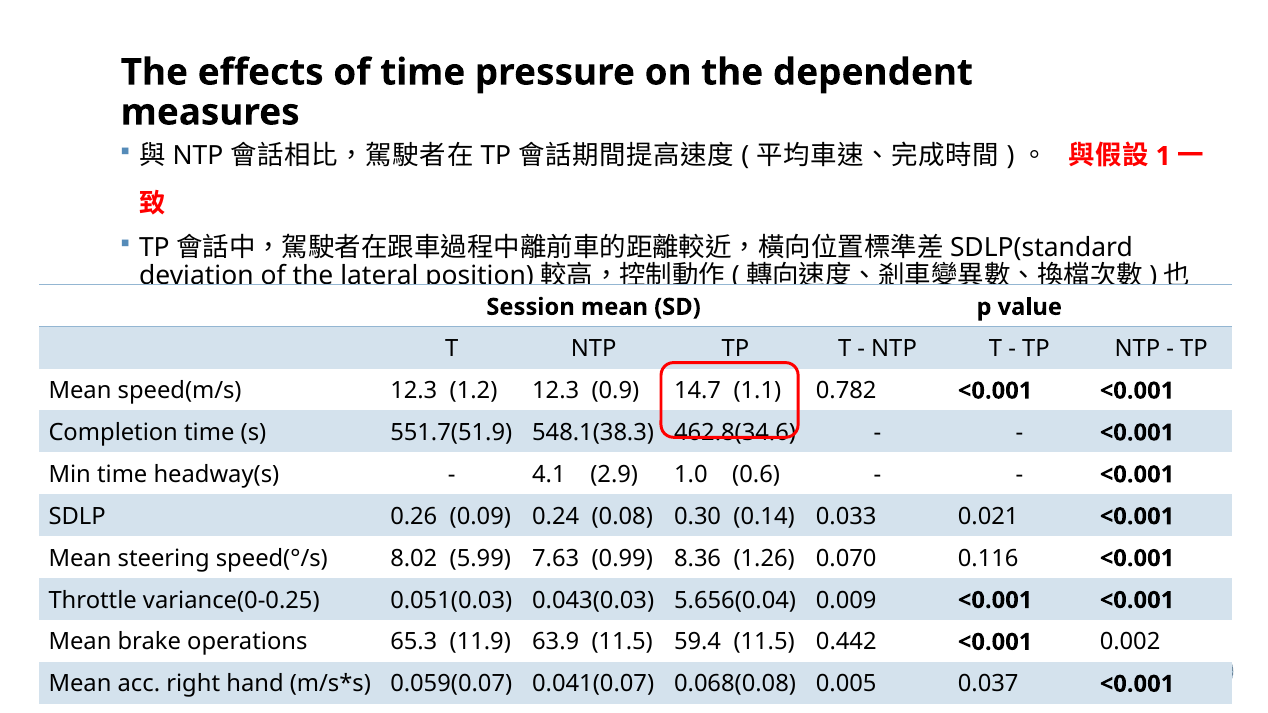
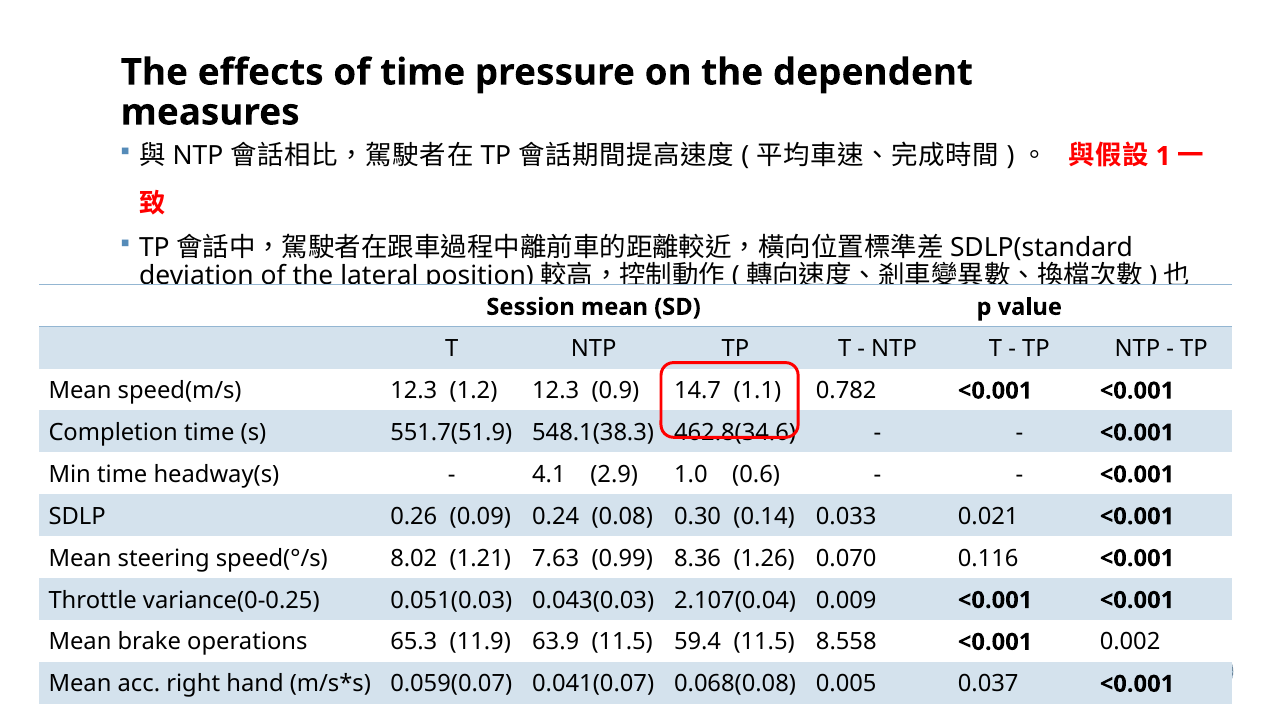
5.99: 5.99 -> 1.21
5.656(0.04: 5.656(0.04 -> 2.107(0.04
0.442: 0.442 -> 8.558
